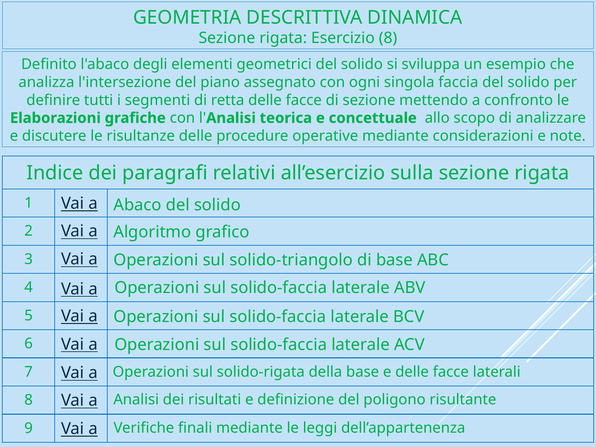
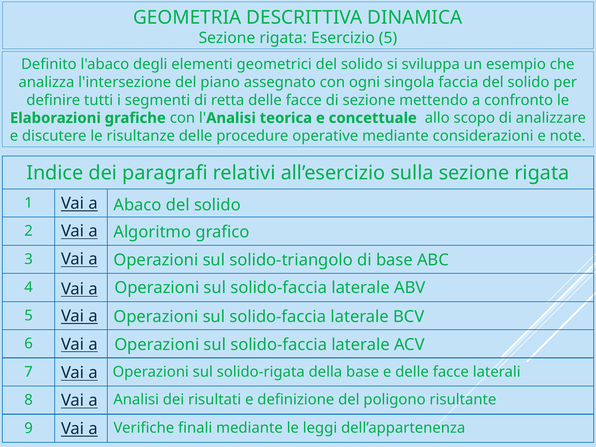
Esercizio 8: 8 -> 5
